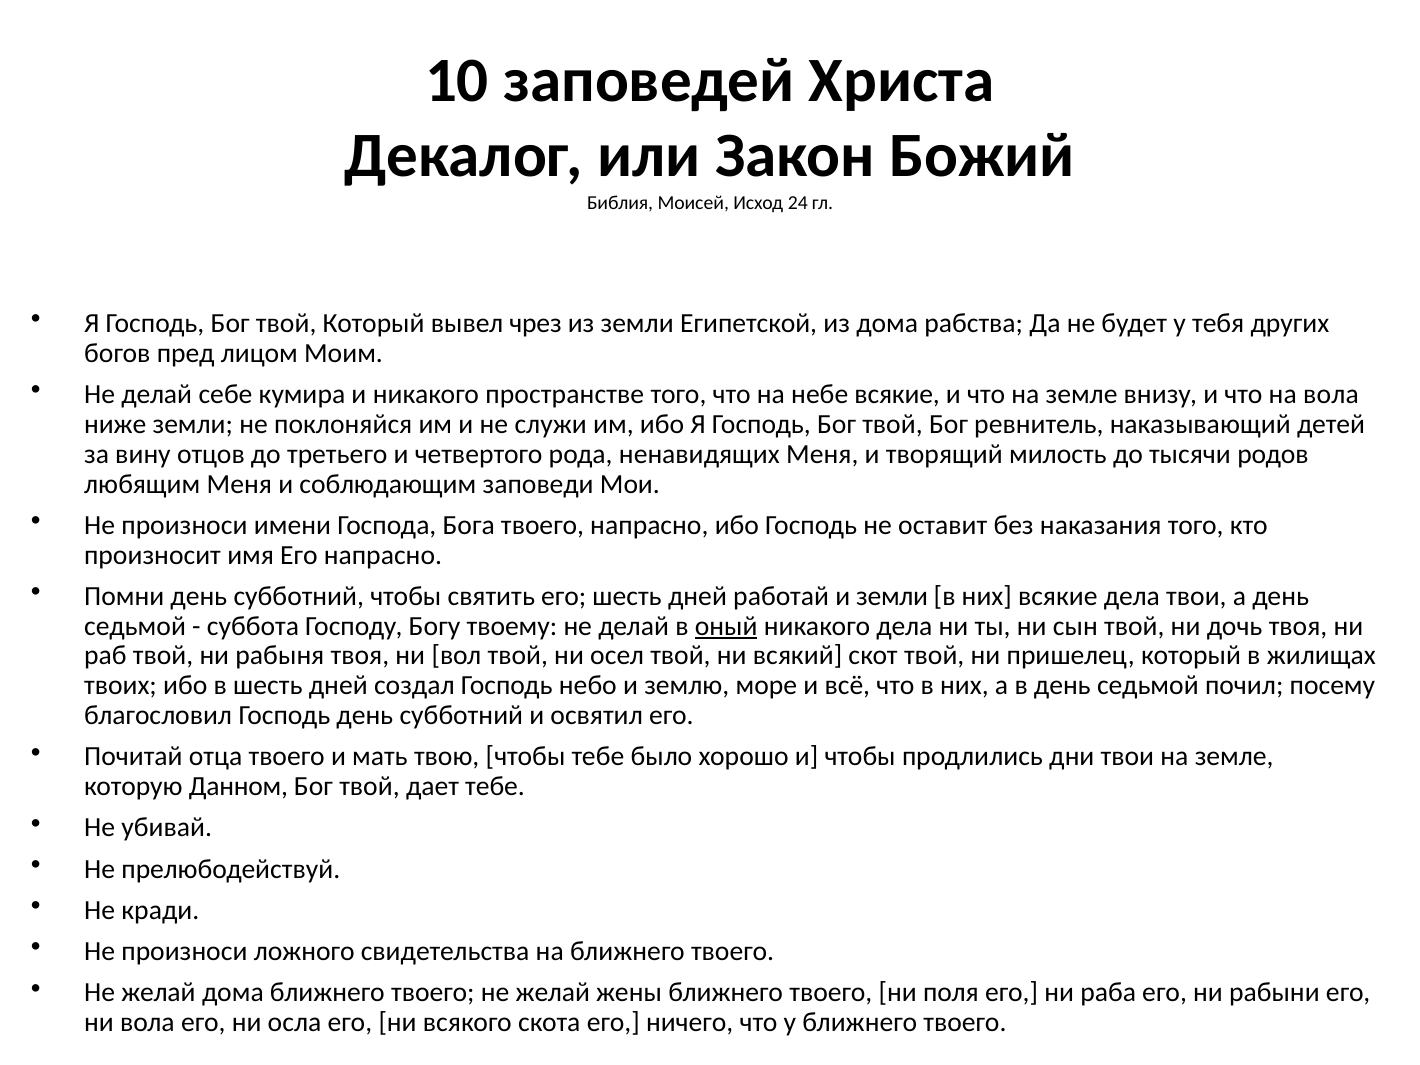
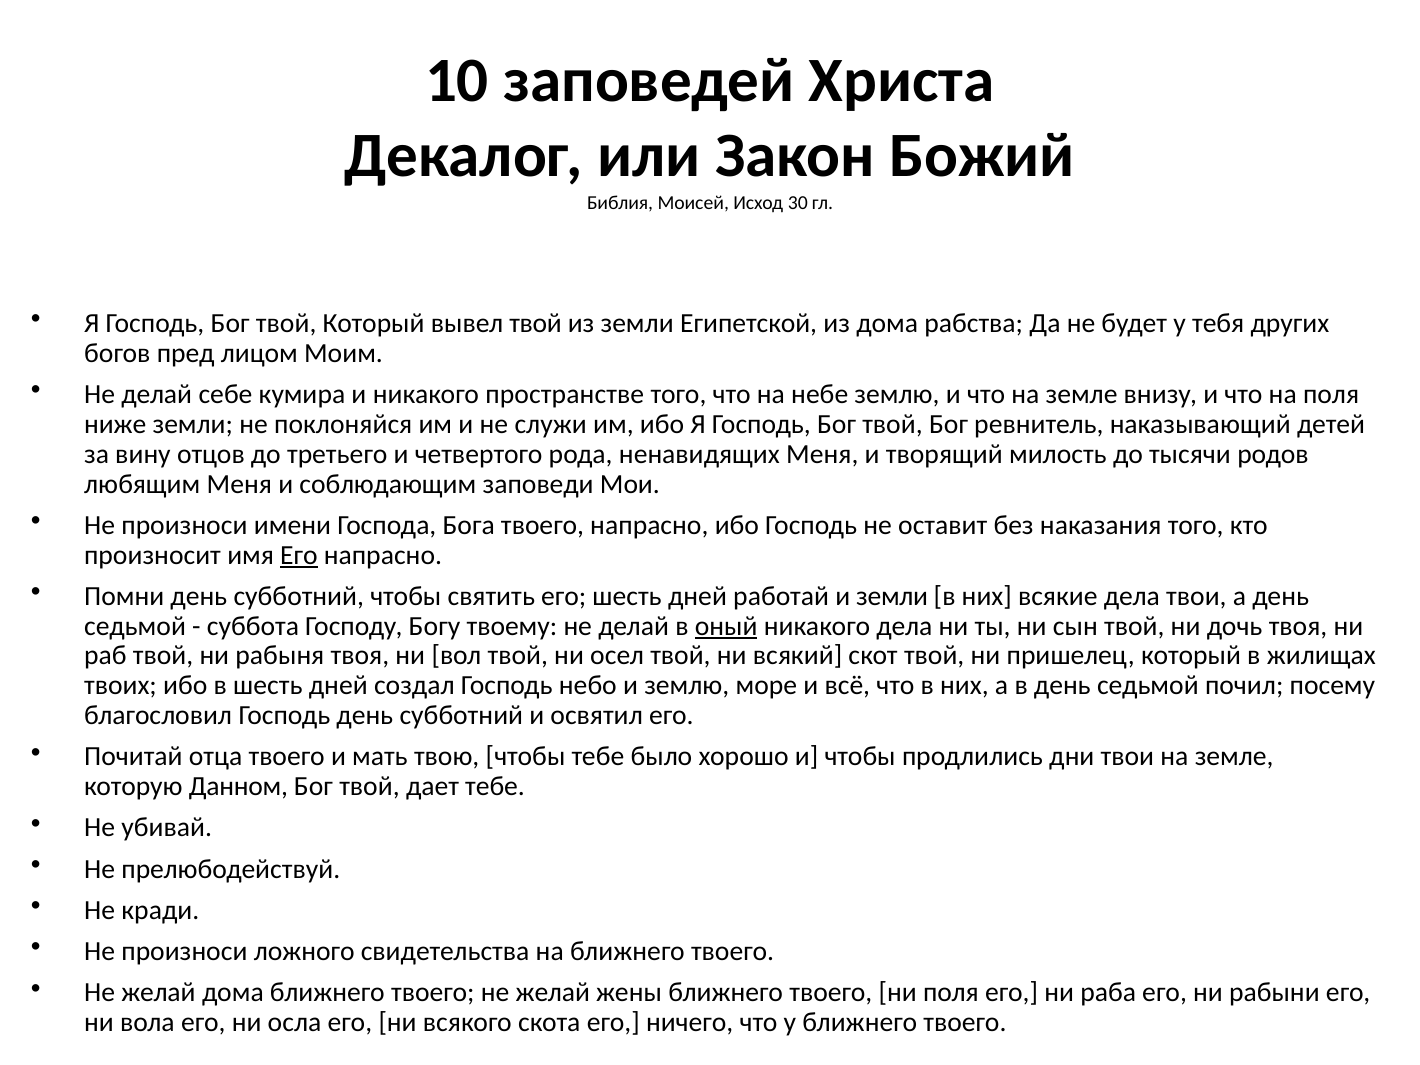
24: 24 -> 30
вывел чрез: чрез -> твой
небе всякие: всякие -> землю
на вола: вола -> поля
Его at (299, 555) underline: none -> present
